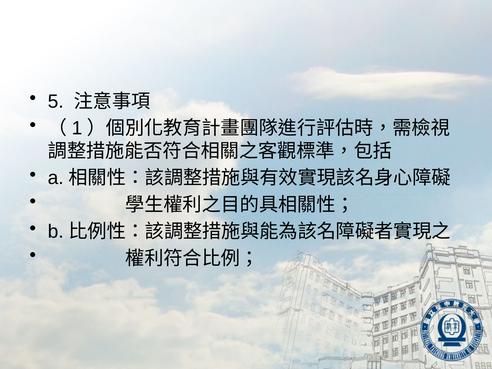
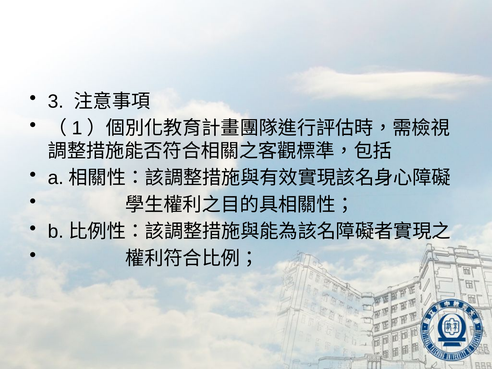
5: 5 -> 3
